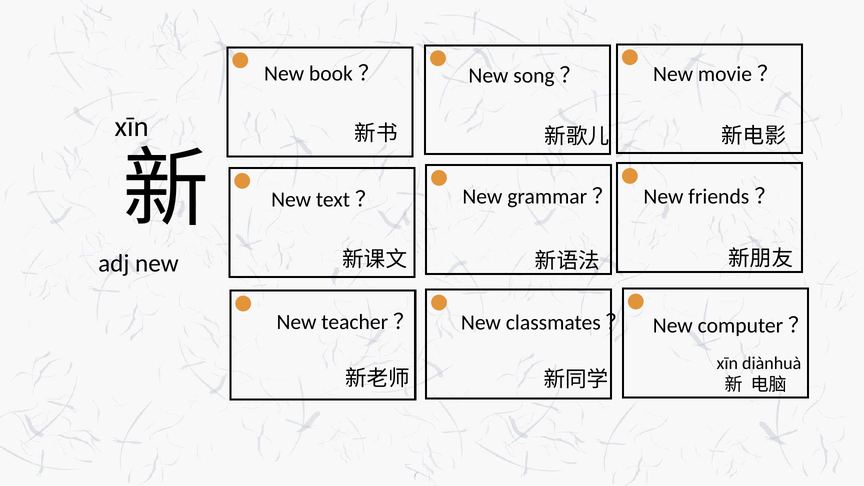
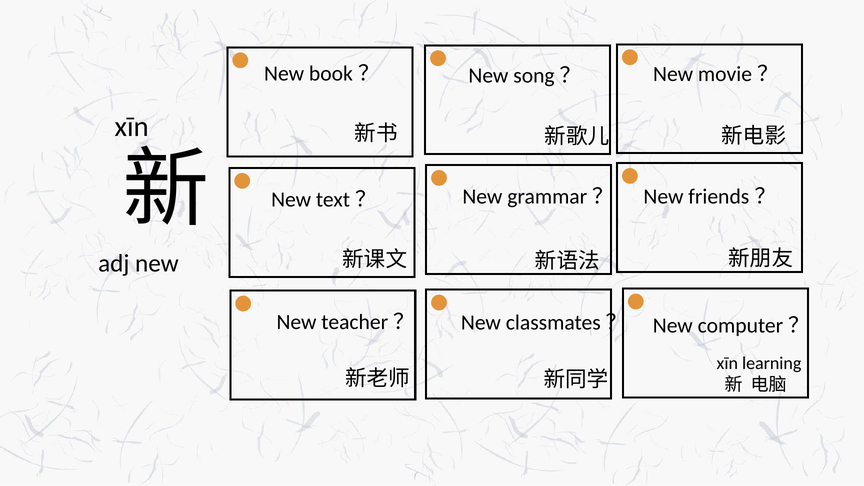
diànhuà: diànhuà -> learning
